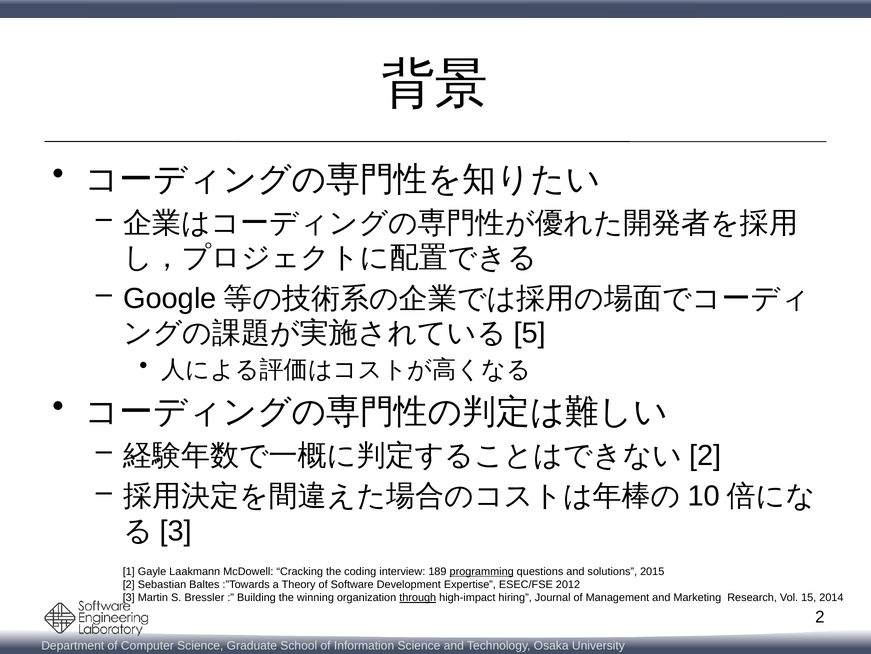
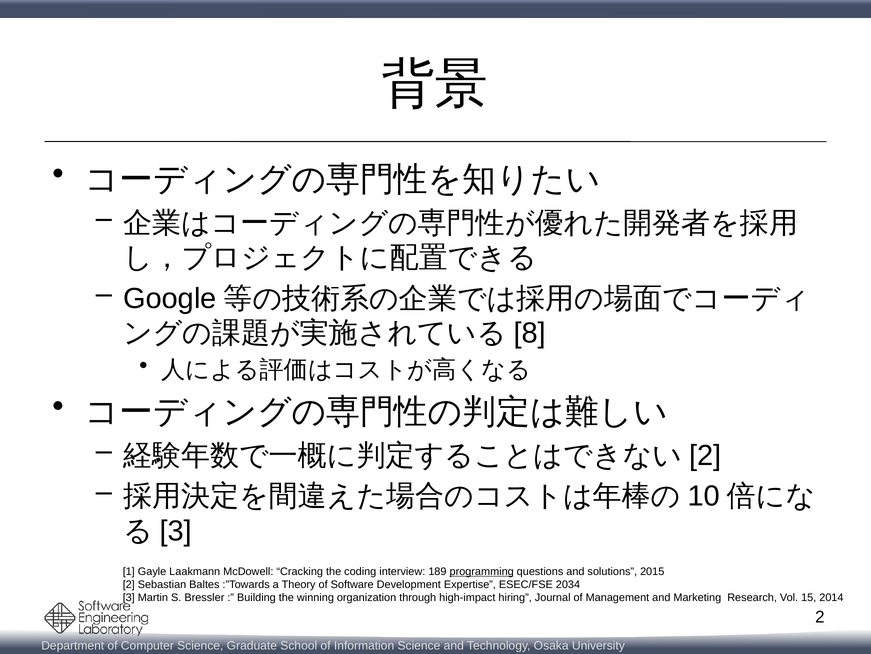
5: 5 -> 8
2012: 2012 -> 2034
through underline: present -> none
